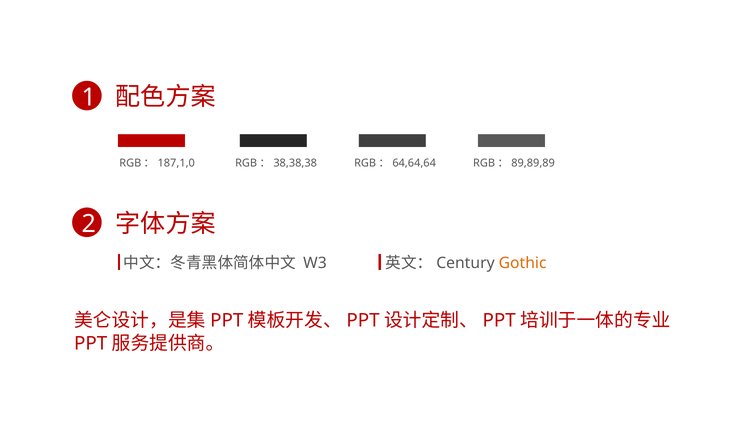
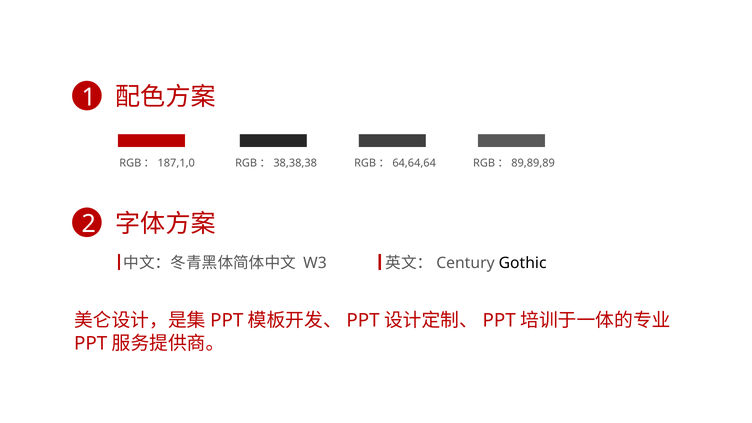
Gothic colour: orange -> black
